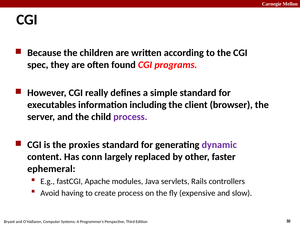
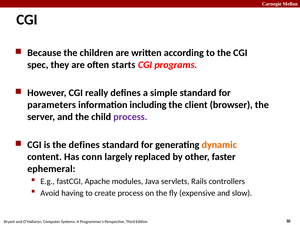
found: found -> starts
executables: executables -> parameters
the proxies: proxies -> defines
dynamic colour: purple -> orange
